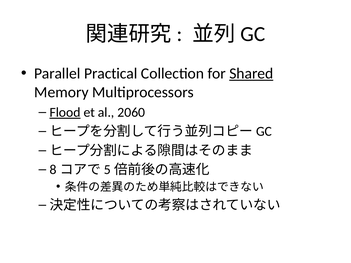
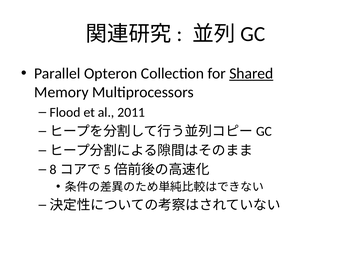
Practical: Practical -> Opteron
Flood underline: present -> none
2060: 2060 -> 2011
